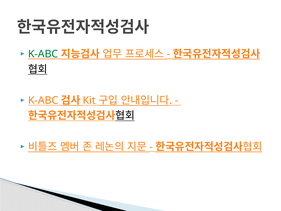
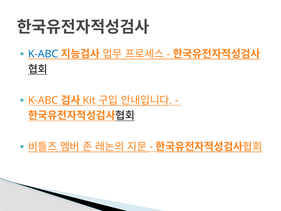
K-ABC at (43, 54) colour: green -> blue
